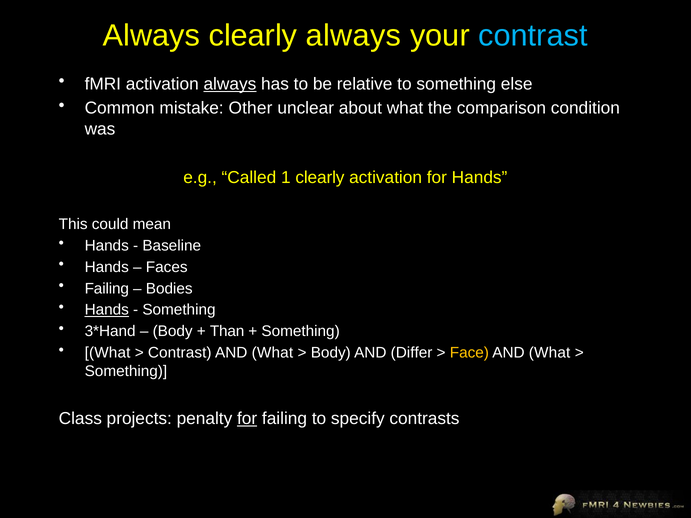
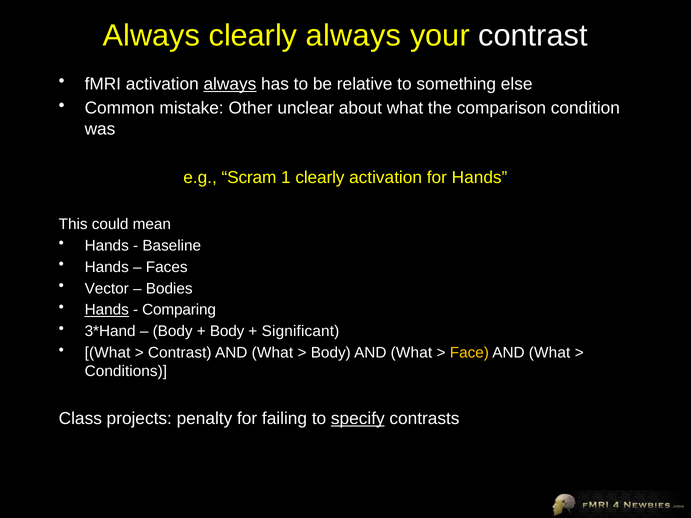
contrast at (533, 36) colour: light blue -> white
Called: Called -> Scram
Failing at (107, 289): Failing -> Vector
Something at (179, 310): Something -> Comparing
Than at (227, 332): Than -> Body
Something at (301, 332): Something -> Significant
Body AND Differ: Differ -> What
Something at (126, 371): Something -> Conditions
for at (247, 419) underline: present -> none
specify underline: none -> present
